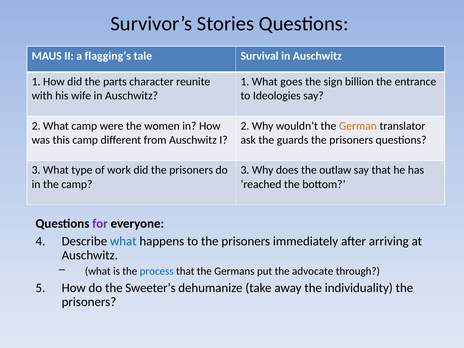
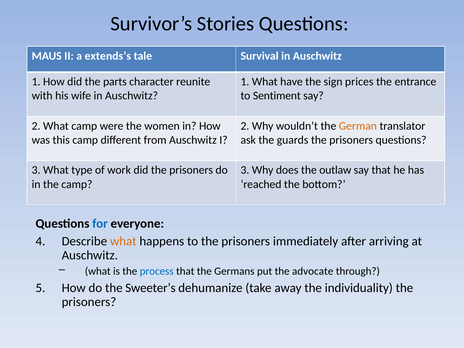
flagging’s: flagging’s -> extends’s
goes: goes -> have
billion: billion -> prices
Ideologies: Ideologies -> Sentiment
for colour: purple -> blue
what at (123, 241) colour: blue -> orange
